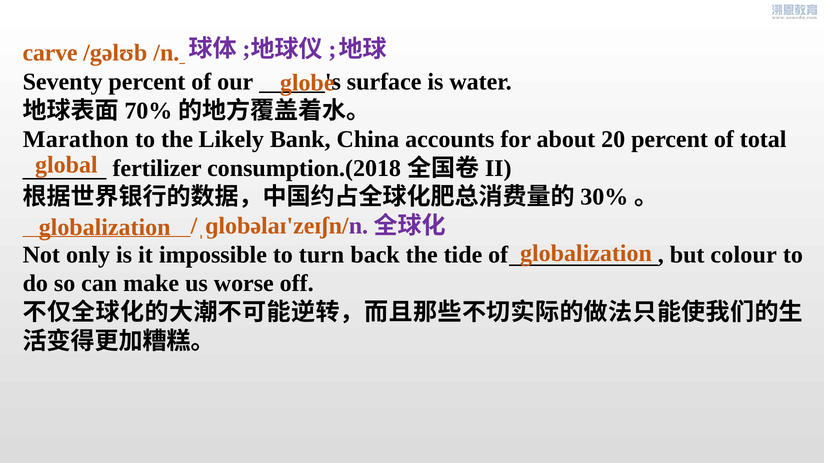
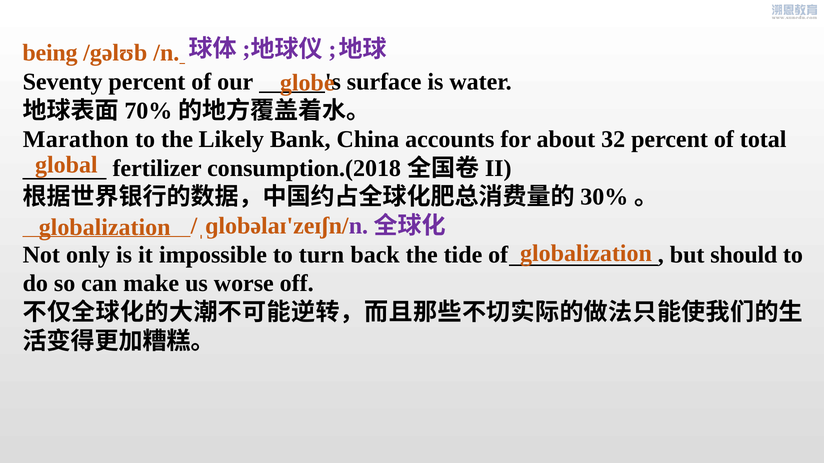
carve: carve -> being
20: 20 -> 32
colour: colour -> should
